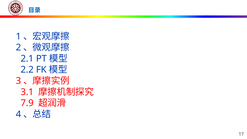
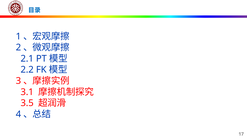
7.9: 7.9 -> 3.5
